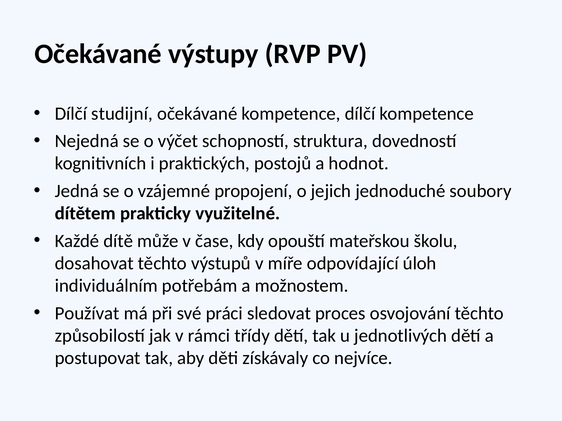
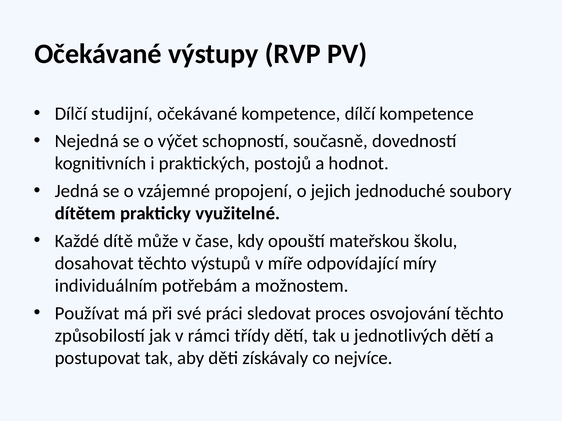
struktura: struktura -> současně
úloh: úloh -> míry
